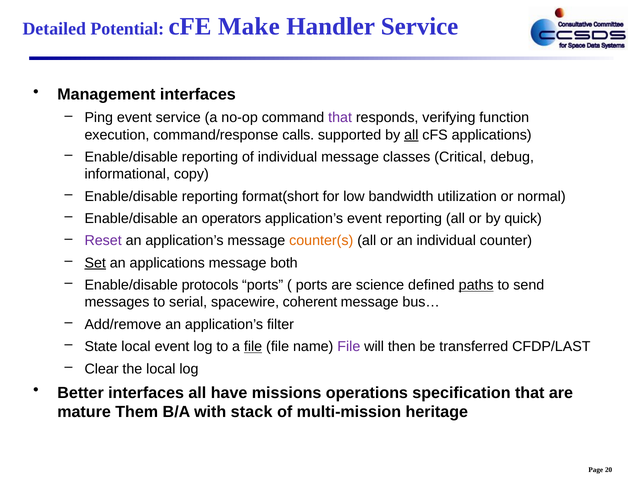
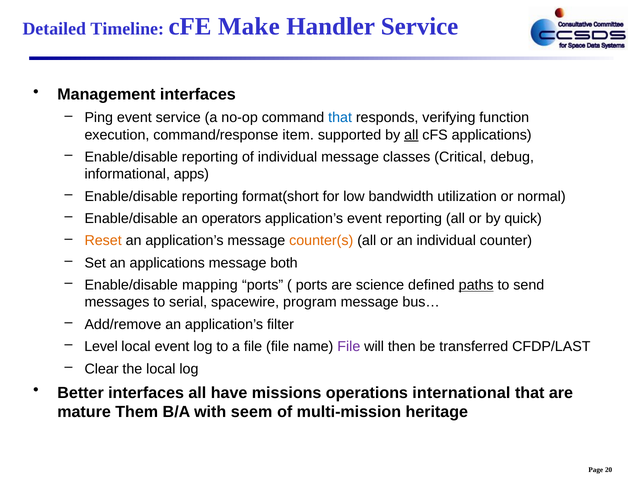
Potential: Potential -> Timeline
that at (340, 117) colour: purple -> blue
calls: calls -> item
copy: copy -> apps
Reset colour: purple -> orange
Set underline: present -> none
protocols: protocols -> mapping
coherent: coherent -> program
State: State -> Level
file at (253, 346) underline: present -> none
specification: specification -> international
stack: stack -> seem
